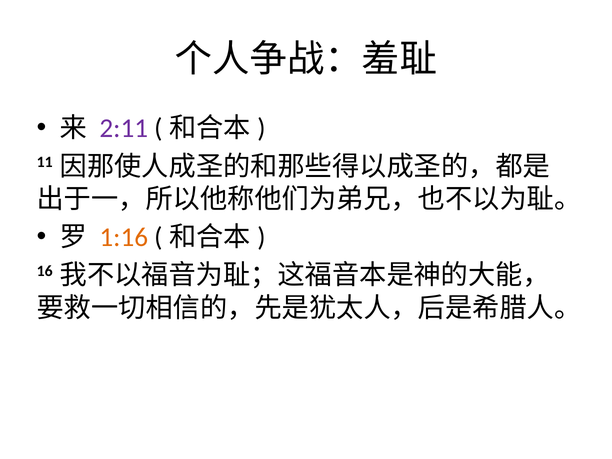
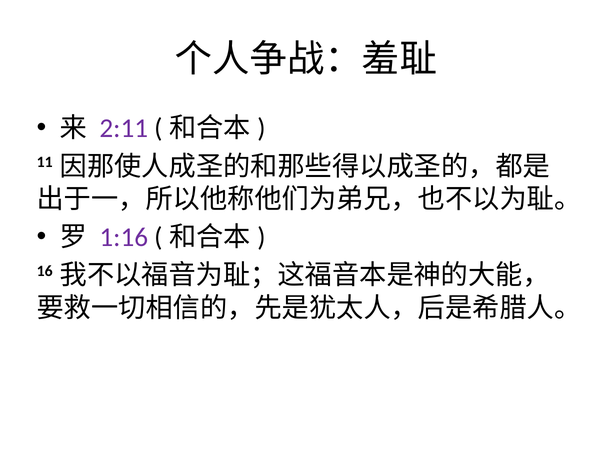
1:16 colour: orange -> purple
